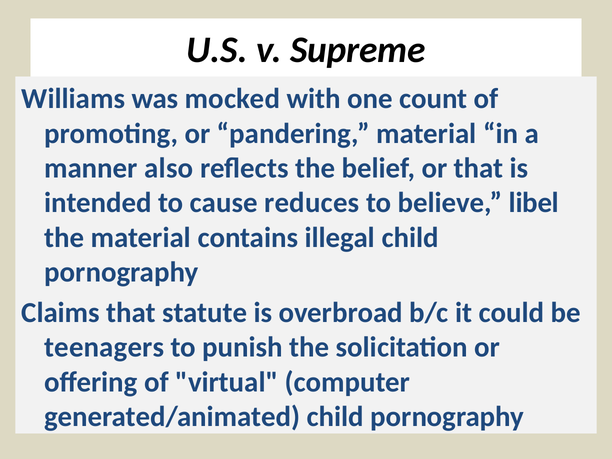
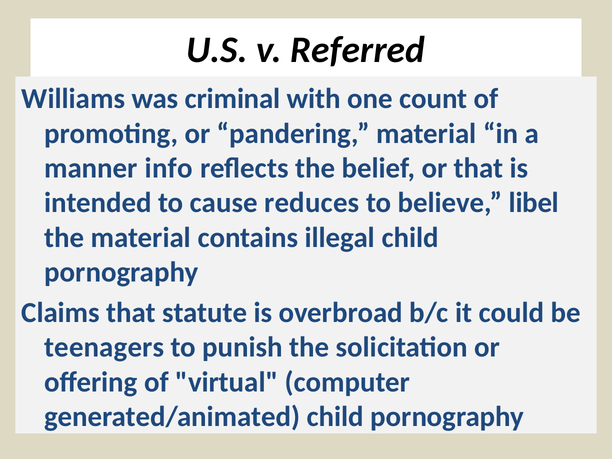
Supreme: Supreme -> Referred
mocked: mocked -> criminal
also: also -> info
